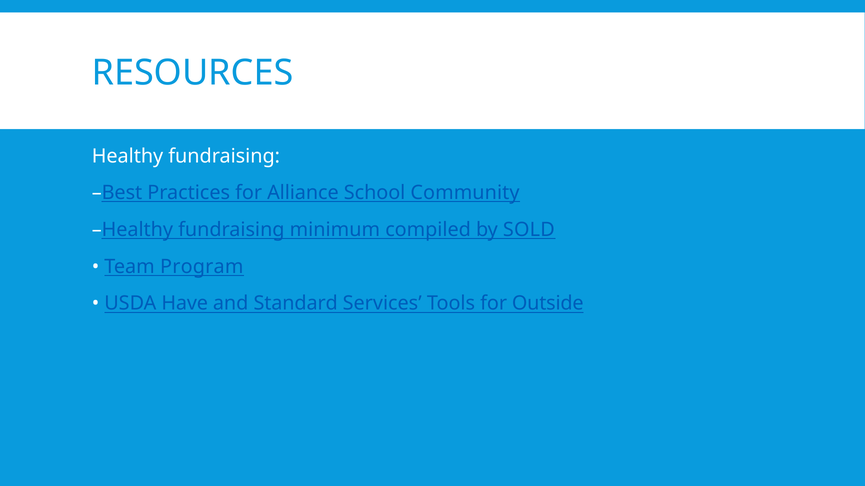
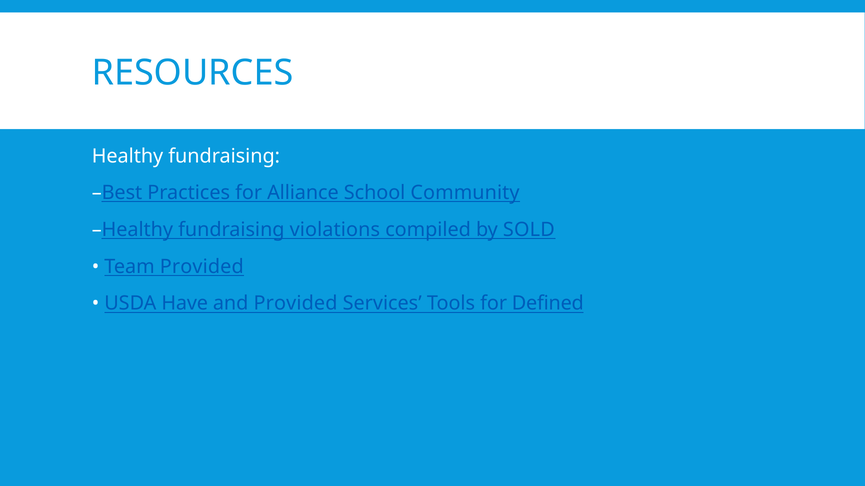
minimum: minimum -> violations
Team Program: Program -> Provided
and Standard: Standard -> Provided
Outside: Outside -> Defined
